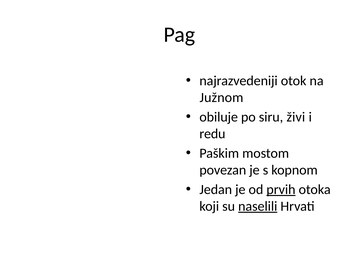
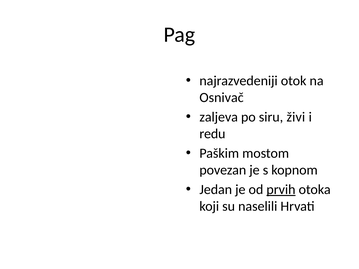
Južnom: Južnom -> Osnivač
obiluje: obiluje -> zaljeva
naselili underline: present -> none
